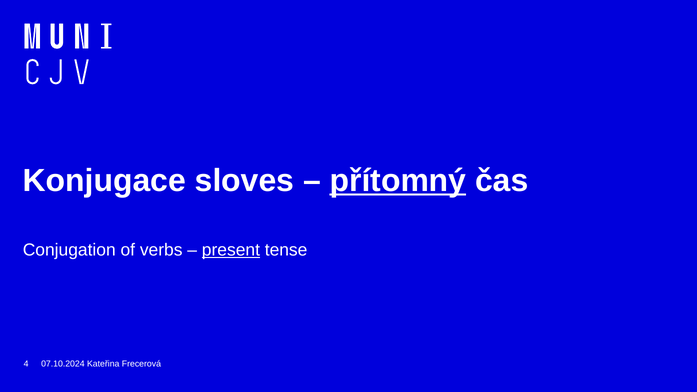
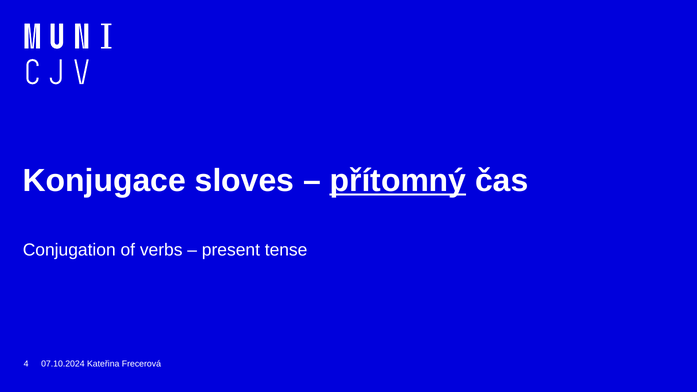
present underline: present -> none
